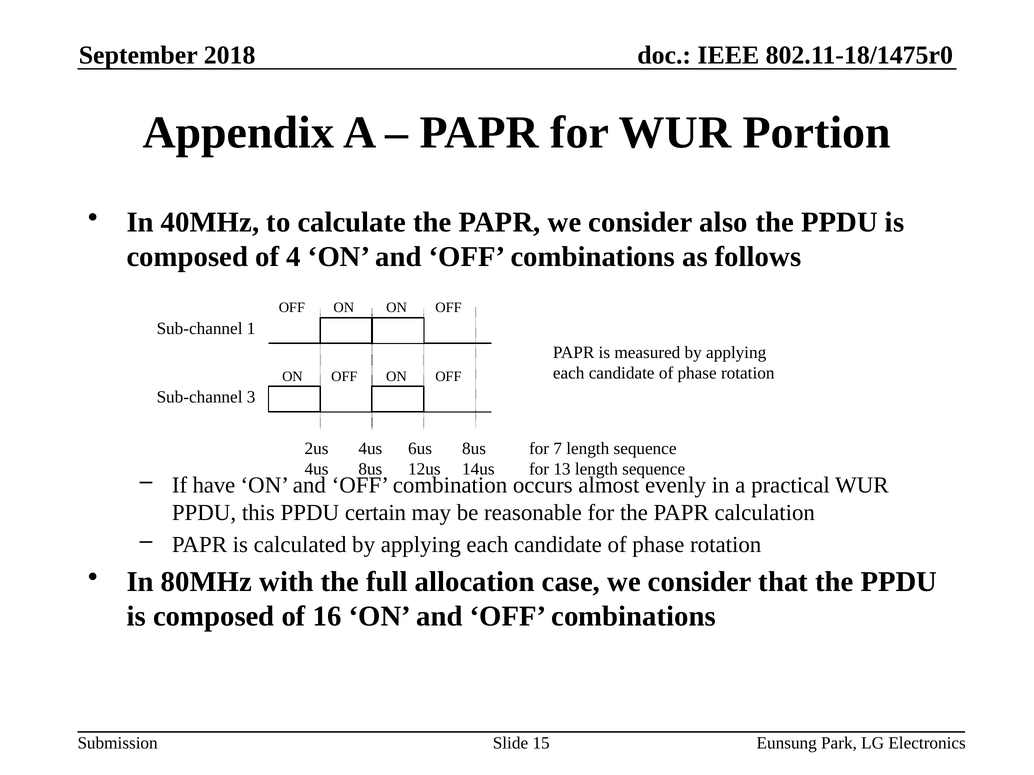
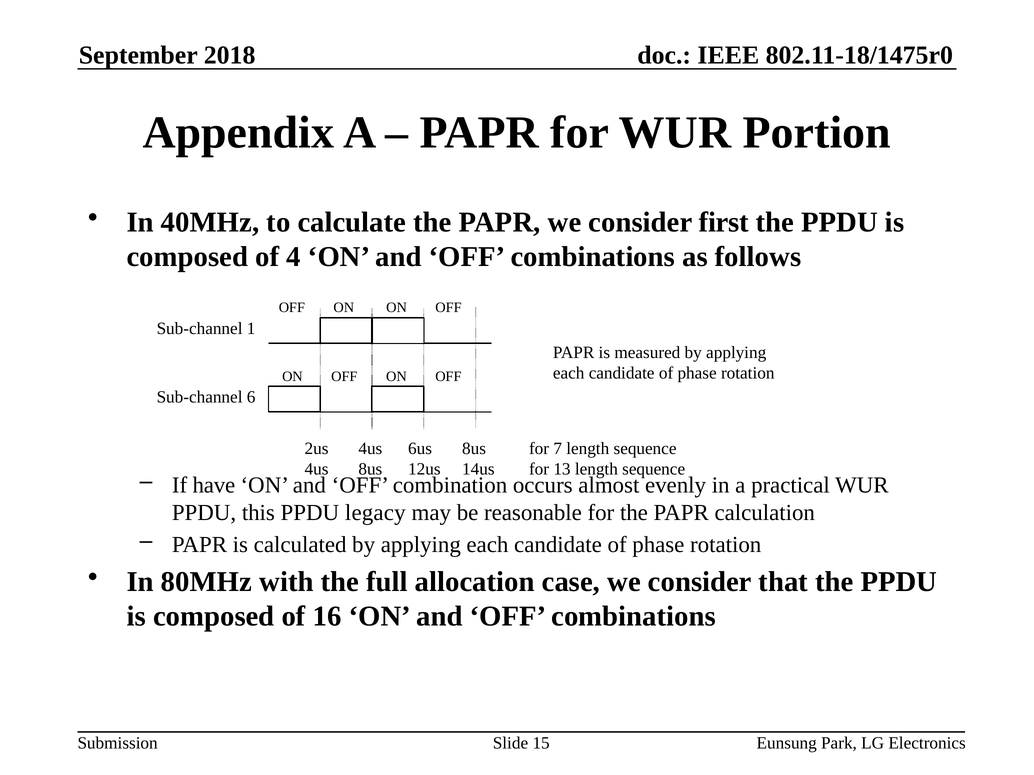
also: also -> first
3: 3 -> 6
certain: certain -> legacy
